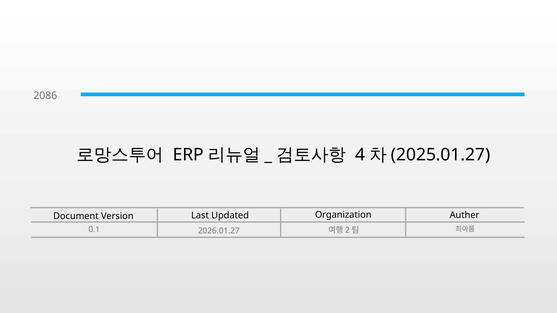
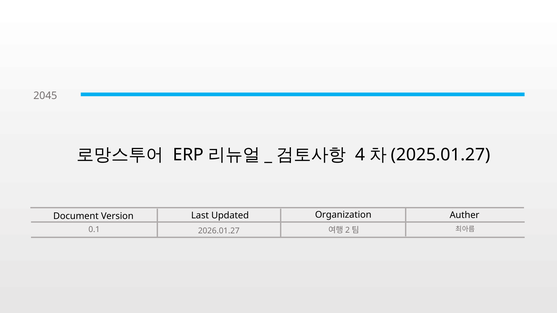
2086: 2086 -> 2045
